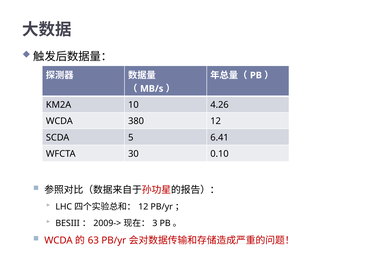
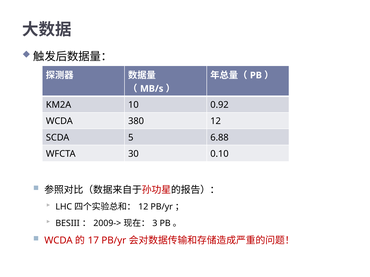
4.26: 4.26 -> 0.92
6.41: 6.41 -> 6.88
63: 63 -> 17
